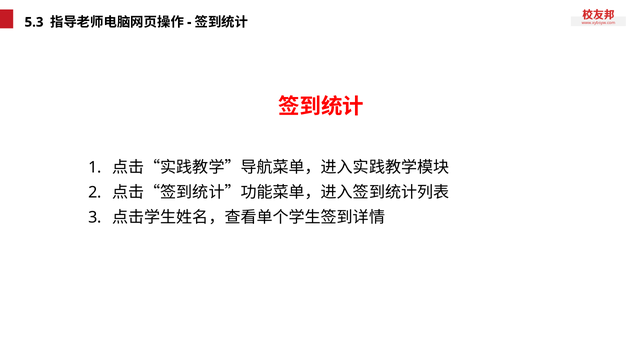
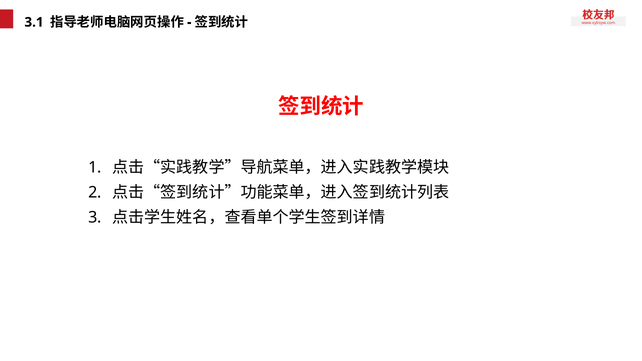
5.3: 5.3 -> 3.1
